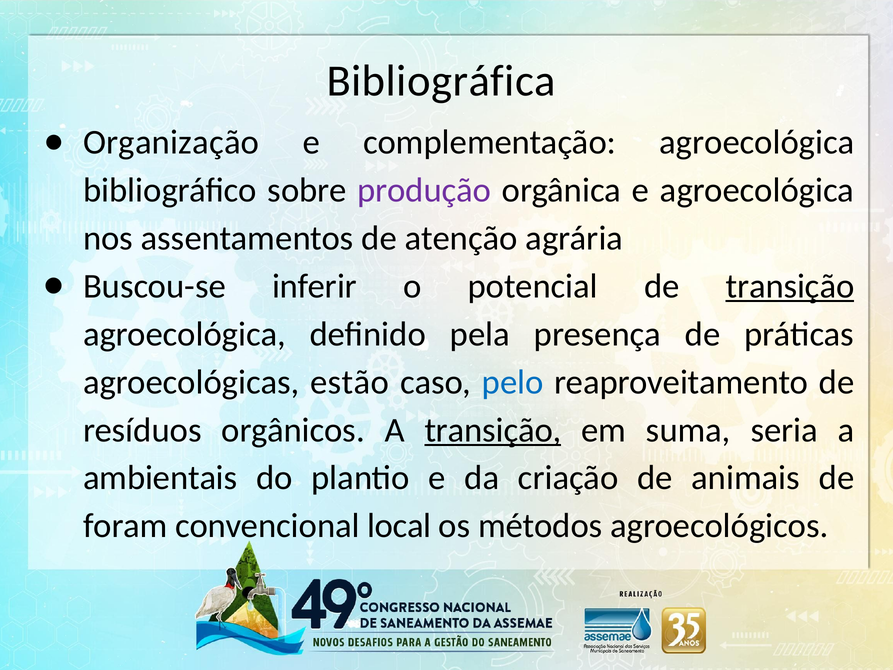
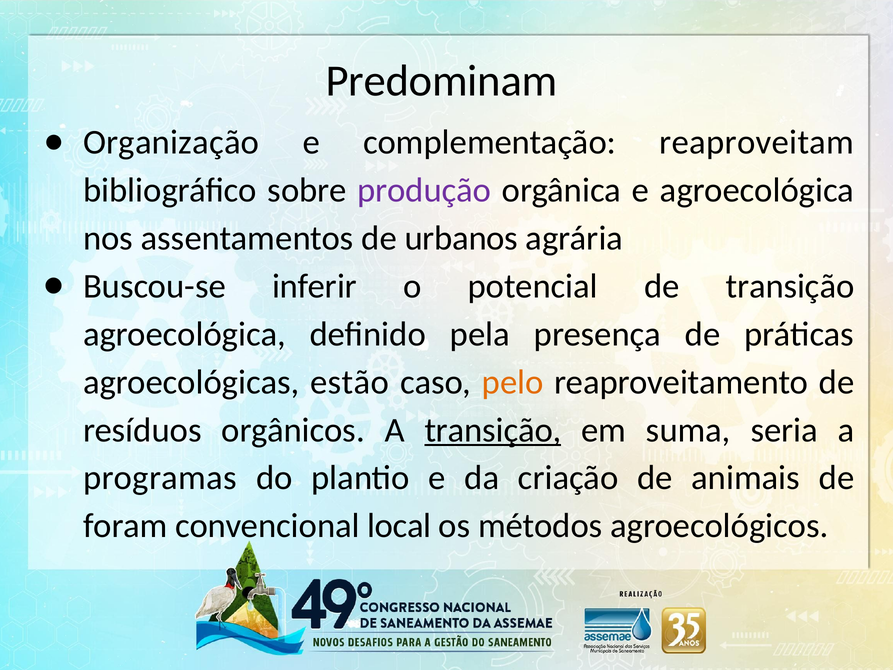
Bibliográfica: Bibliográfica -> Predominam
complementação agroecológica: agroecológica -> reaproveitam
atenção: atenção -> urbanos
transição at (790, 286) underline: present -> none
pelo colour: blue -> orange
ambientais: ambientais -> programas
